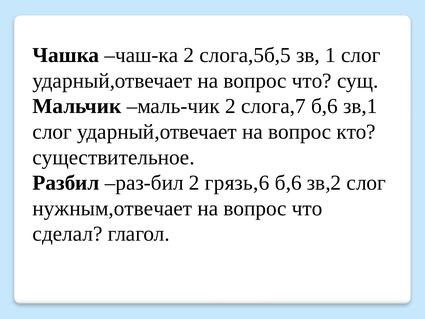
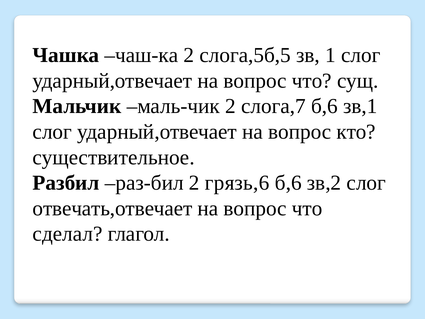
нужным,отвечает: нужным,отвечает -> отвечать,отвечает
